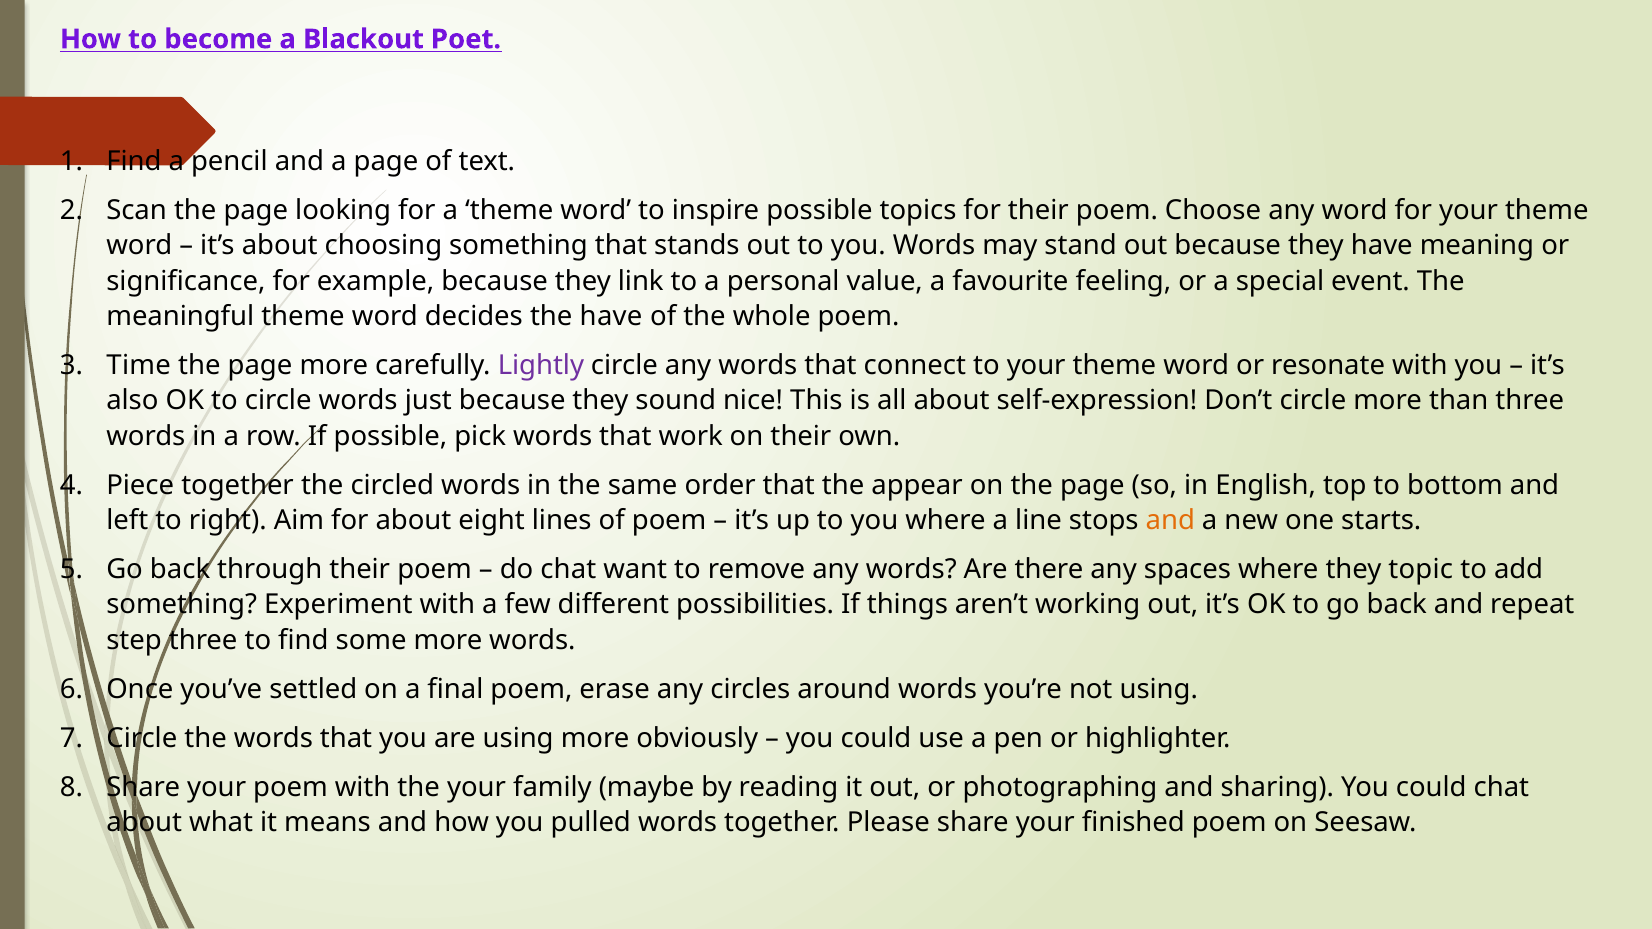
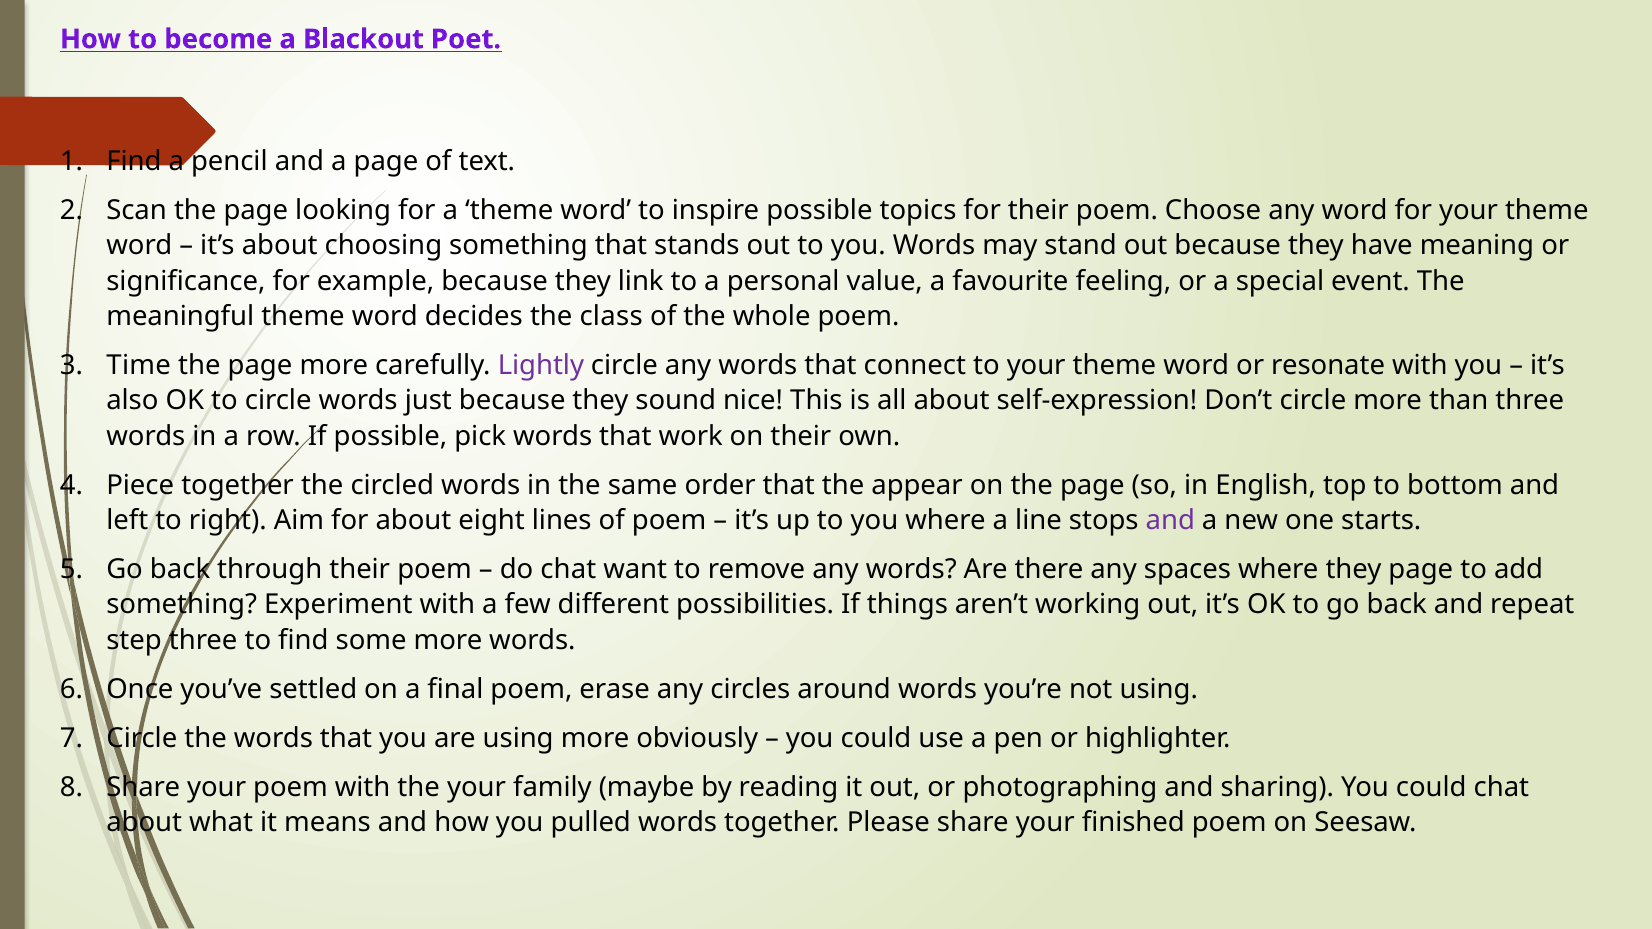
the have: have -> class
and at (1170, 521) colour: orange -> purple
they topic: topic -> page
